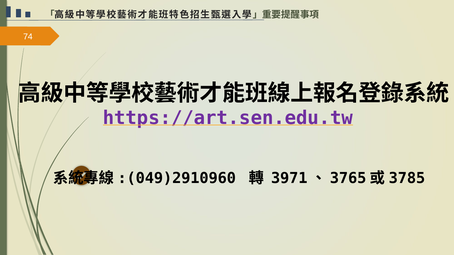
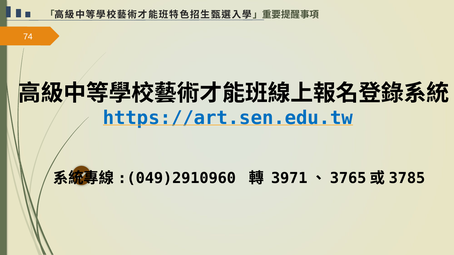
https://art.sen.edu.tw colour: purple -> blue
